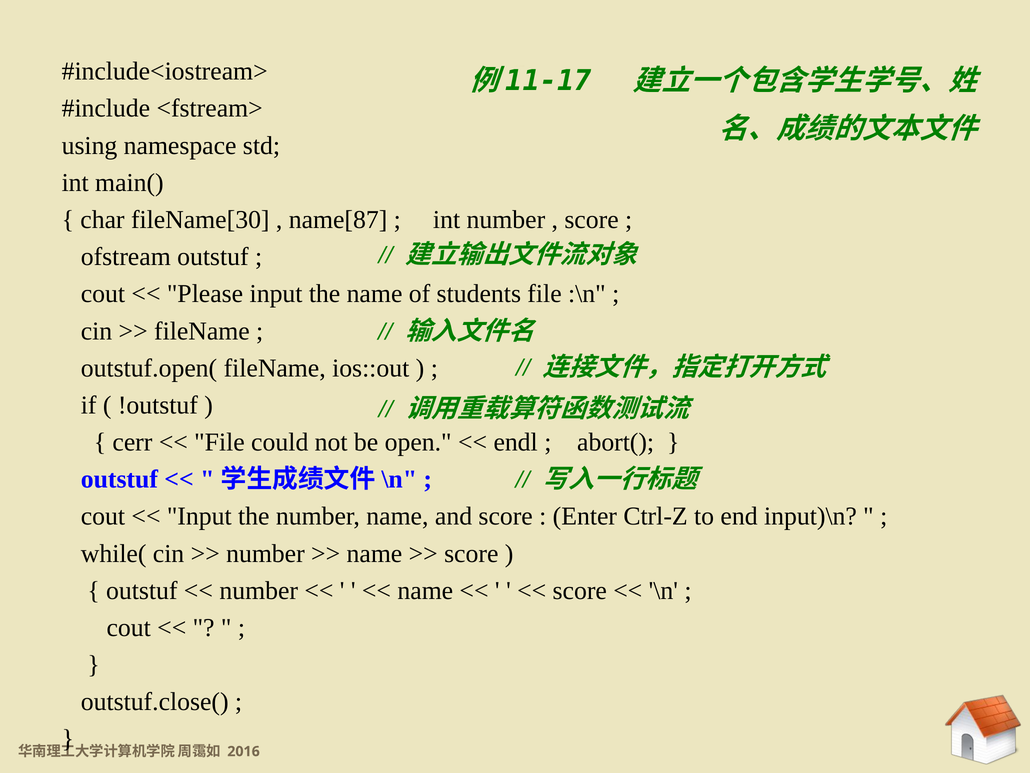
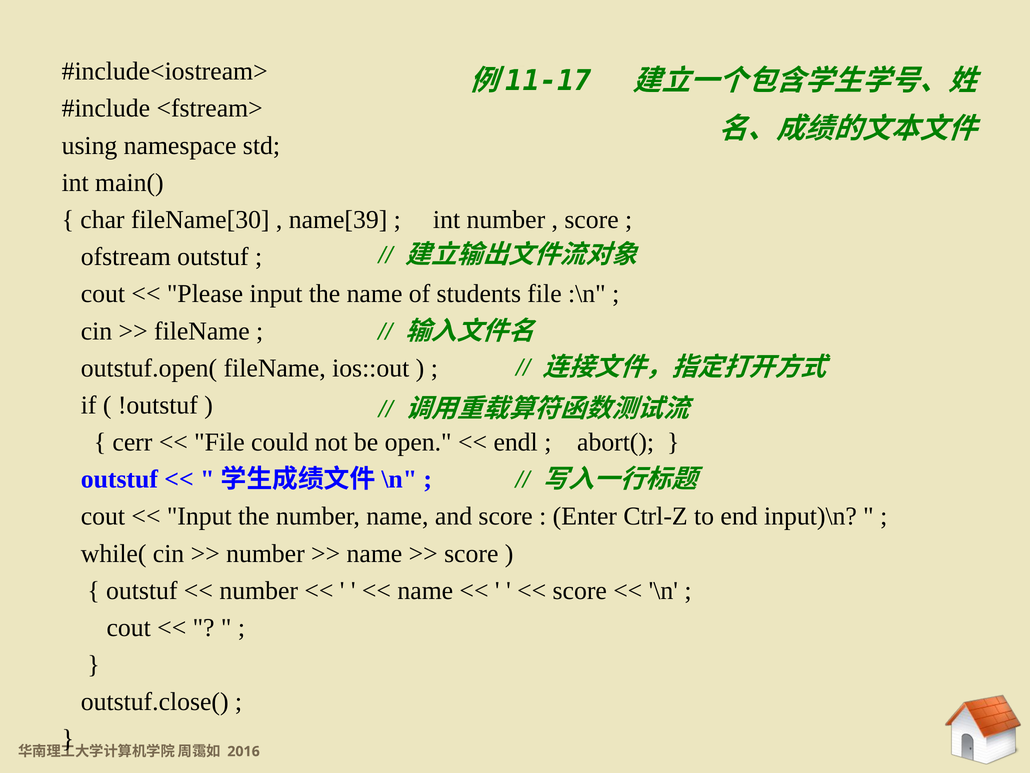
name[87: name[87 -> name[39
